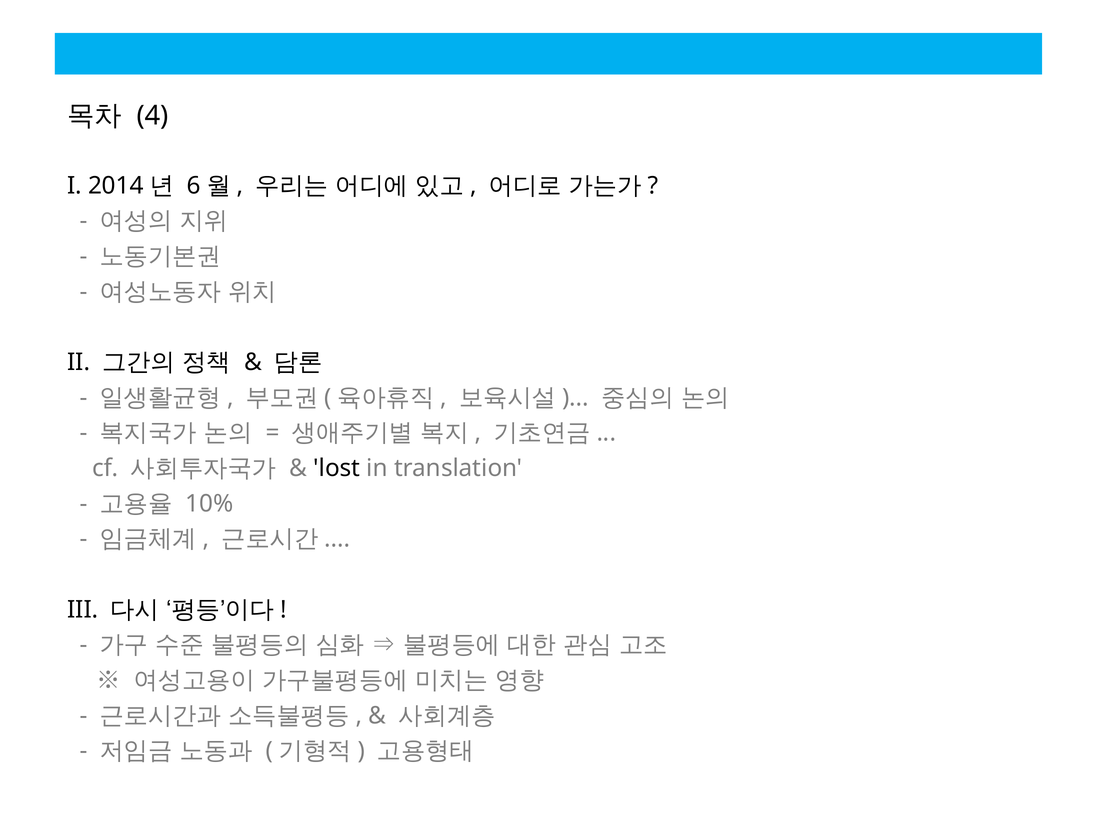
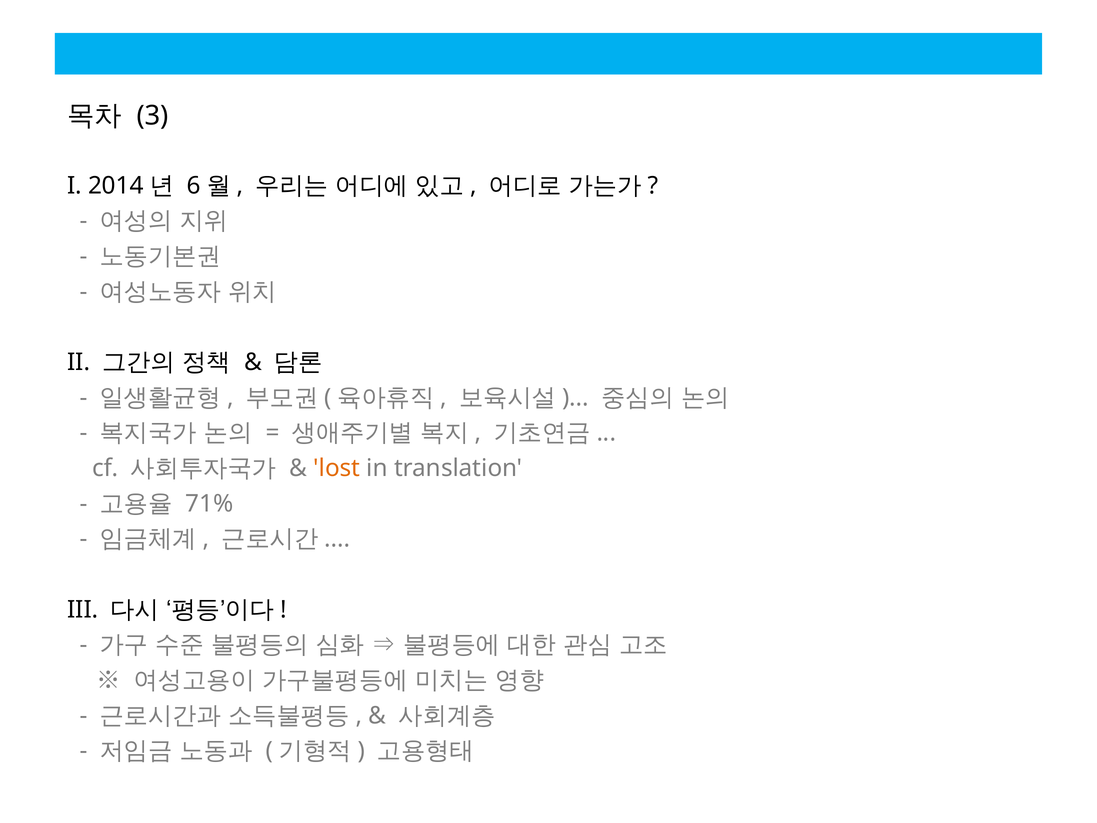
4: 4 -> 3
lost colour: black -> orange
10%: 10% -> 71%
